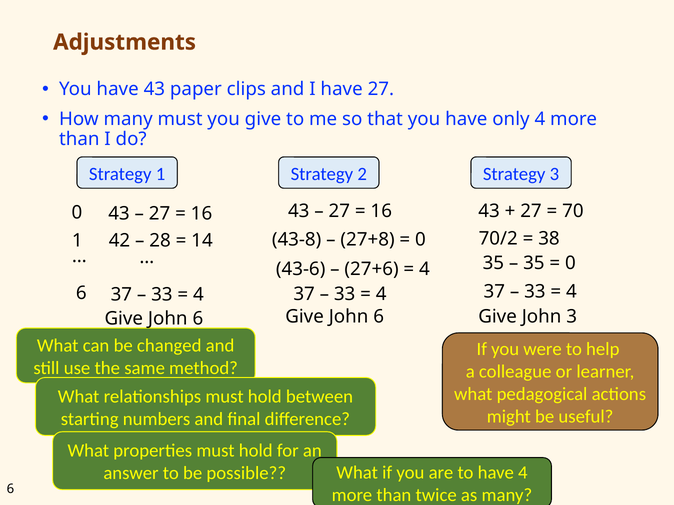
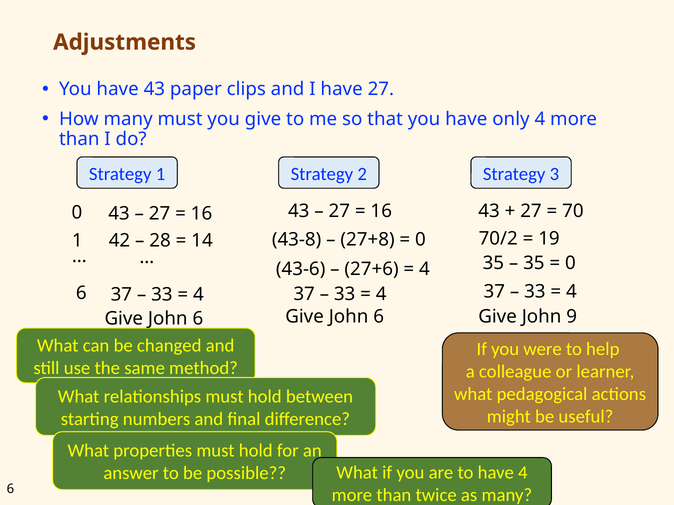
38: 38 -> 19
John 3: 3 -> 9
